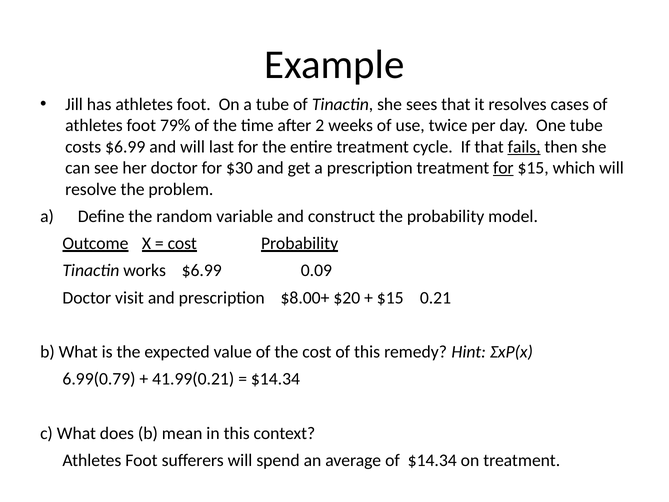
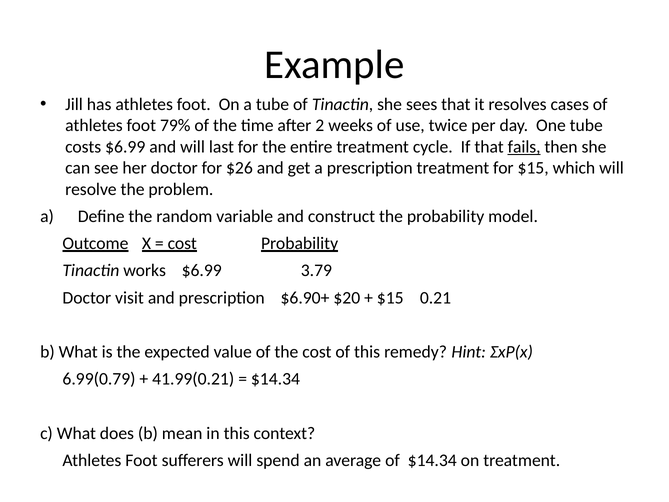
$30: $30 -> $26
for at (503, 168) underline: present -> none
0.09: 0.09 -> 3.79
$8.00+: $8.00+ -> $6.90+
